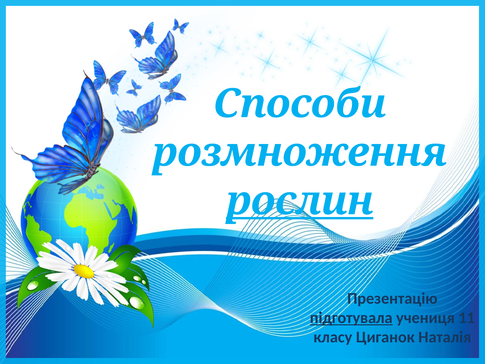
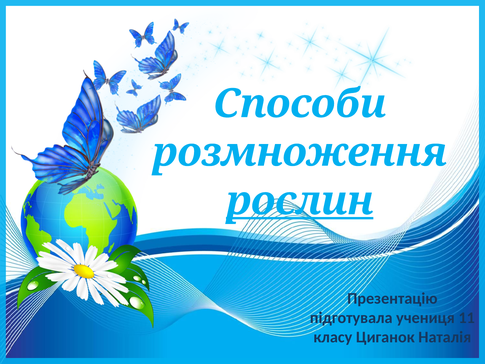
підготувала underline: present -> none
